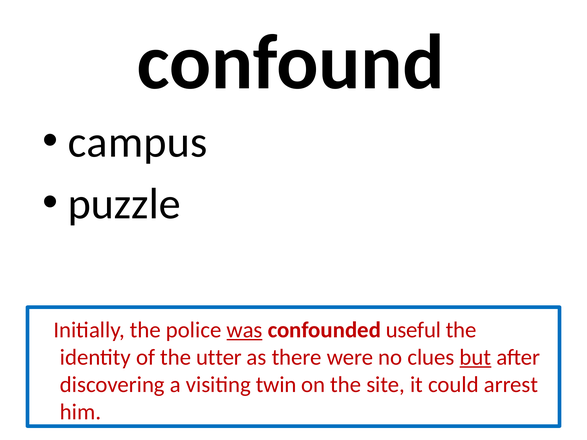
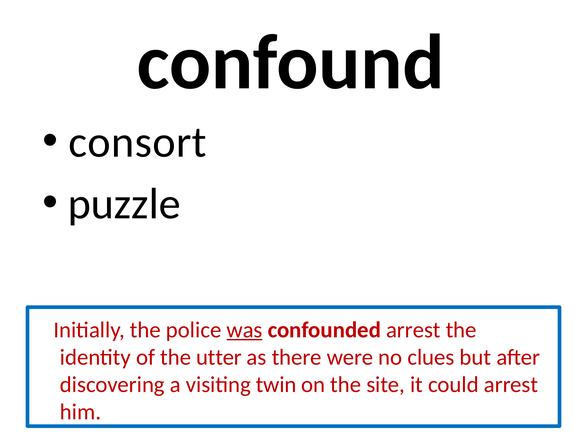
campus: campus -> consort
confounded useful: useful -> arrest
but underline: present -> none
